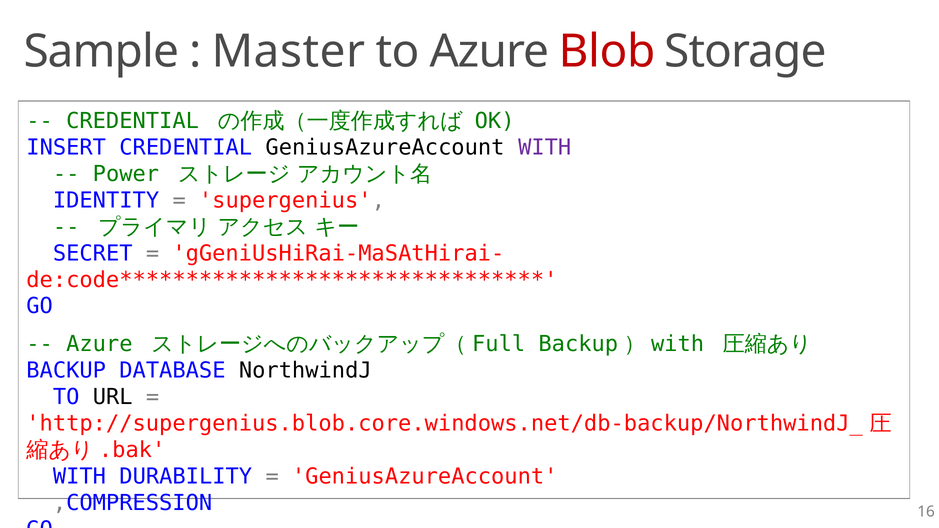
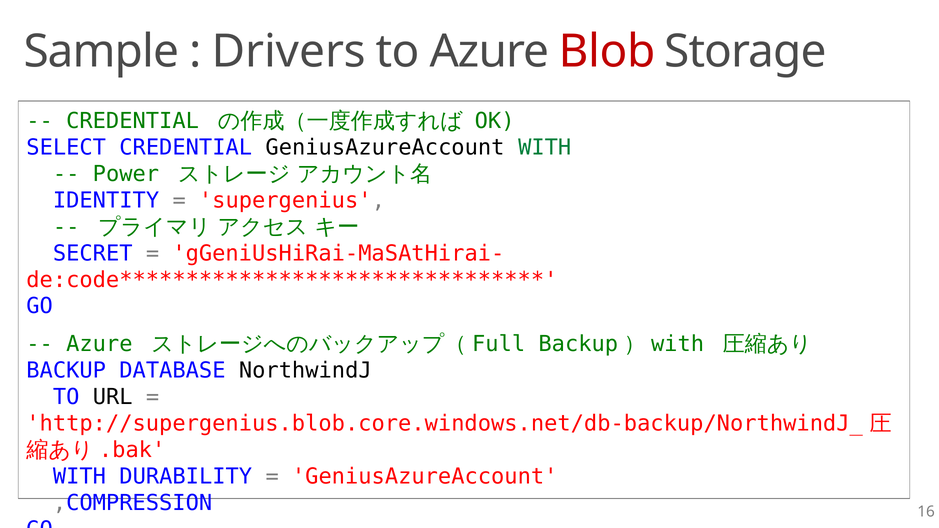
Master: Master -> Drivers
INSERT: INSERT -> SELECT
WITH at (545, 148) colour: purple -> green
